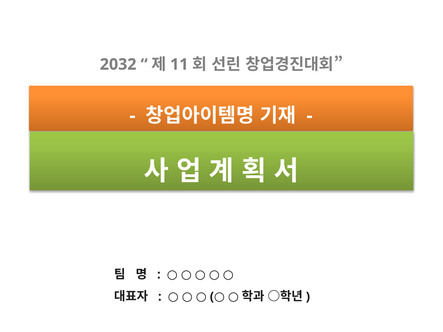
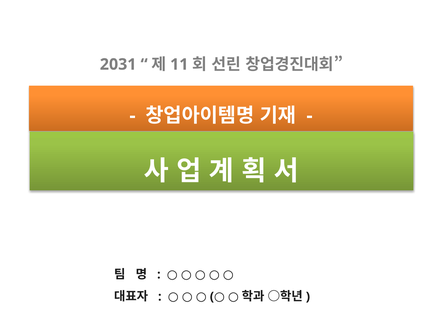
2032: 2032 -> 2031
